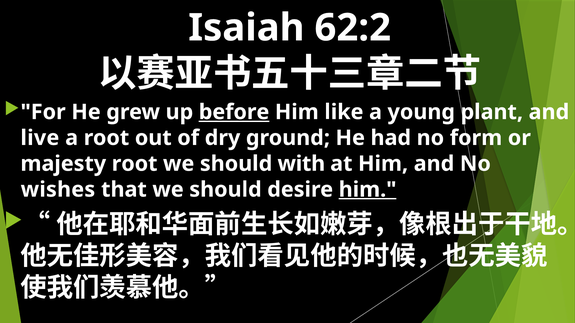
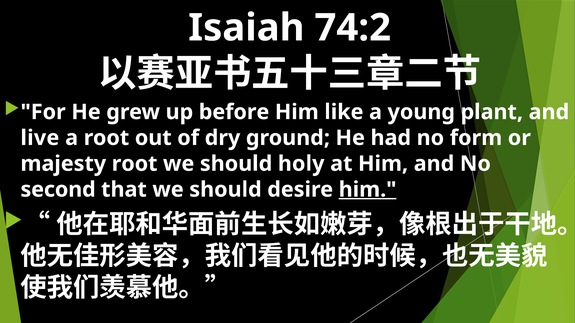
62:2: 62:2 -> 74:2
before underline: present -> none
with: with -> holy
wishes: wishes -> second
